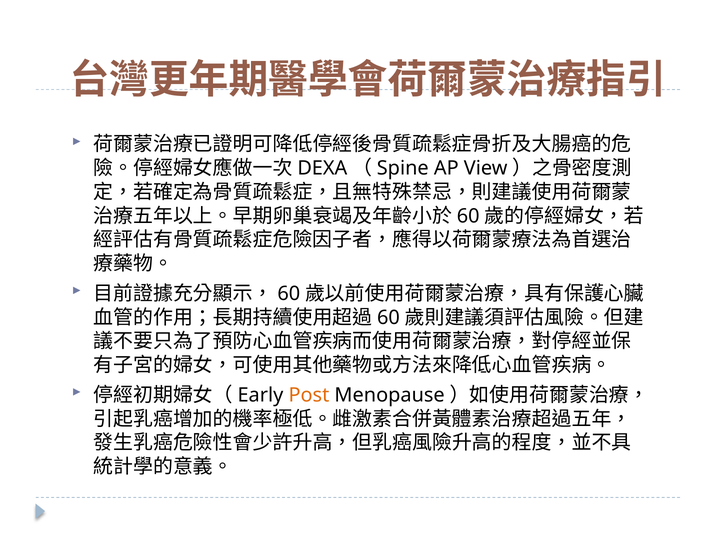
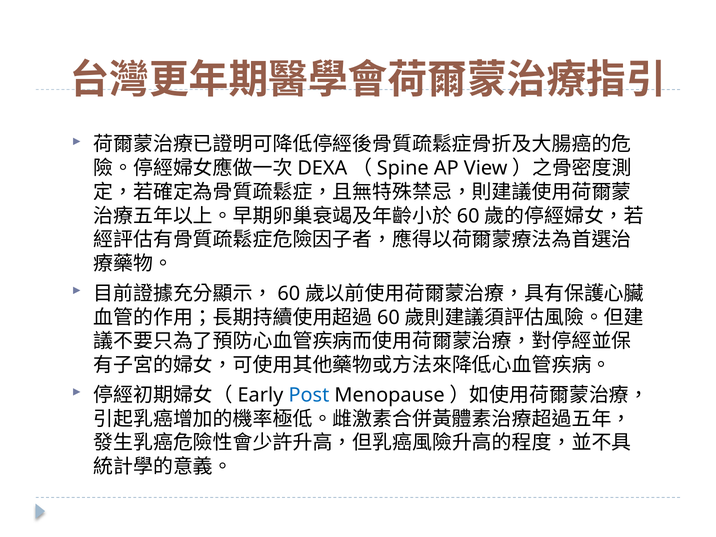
Post colour: orange -> blue
